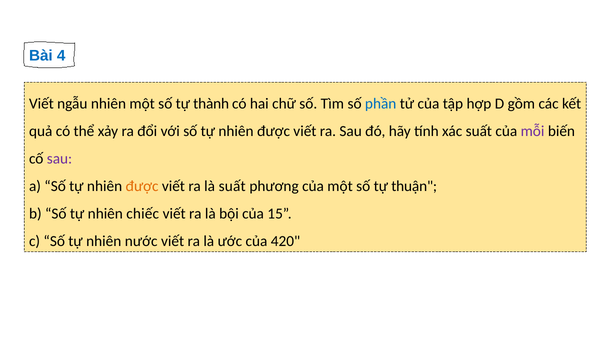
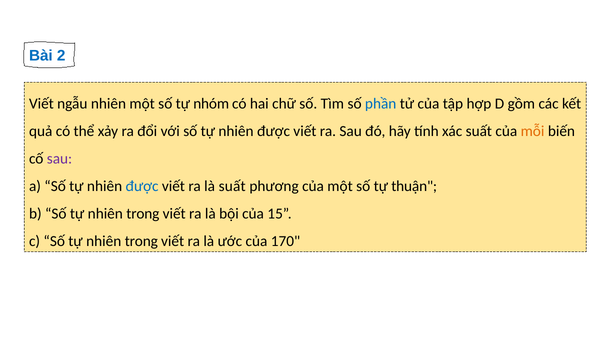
4: 4 -> 2
thành: thành -> nhóm
mỗi colour: purple -> orange
được at (142, 186) colour: orange -> blue
chiếc at (143, 214): chiếc -> trong
nước at (141, 241): nước -> trong
420: 420 -> 170
